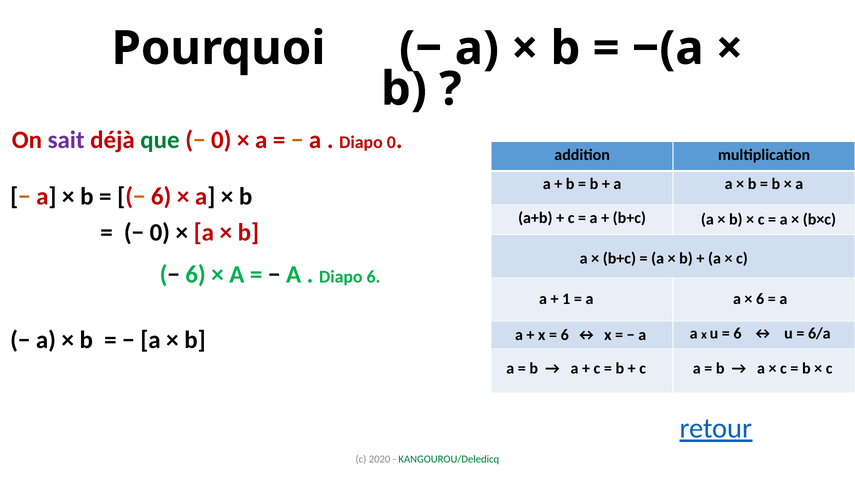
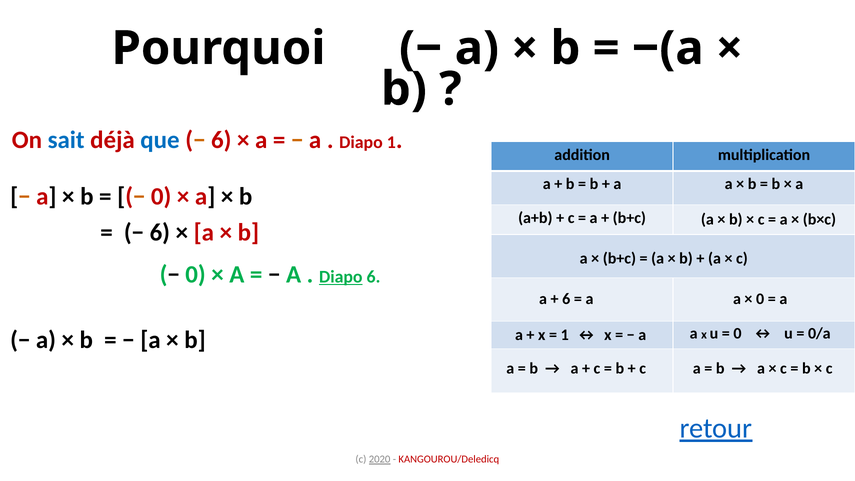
sait colour: purple -> blue
que colour: green -> blue
0 at (221, 140): 0 -> 6
Diapo 0: 0 -> 1
6 at (161, 196): 6 -> 0
0 at (160, 232): 0 -> 6
6 at (196, 274): 6 -> 0
Diapo at (341, 277) underline: none -> present
6 at (760, 299): 6 -> 0
1 at (566, 299): 1 -> 6
6 at (565, 335): 6 -> 1
6 at (738, 333): 6 -> 0
6/a: 6/a -> 0/a
2020 underline: none -> present
KANGOUROU/Deledicq colour: green -> red
